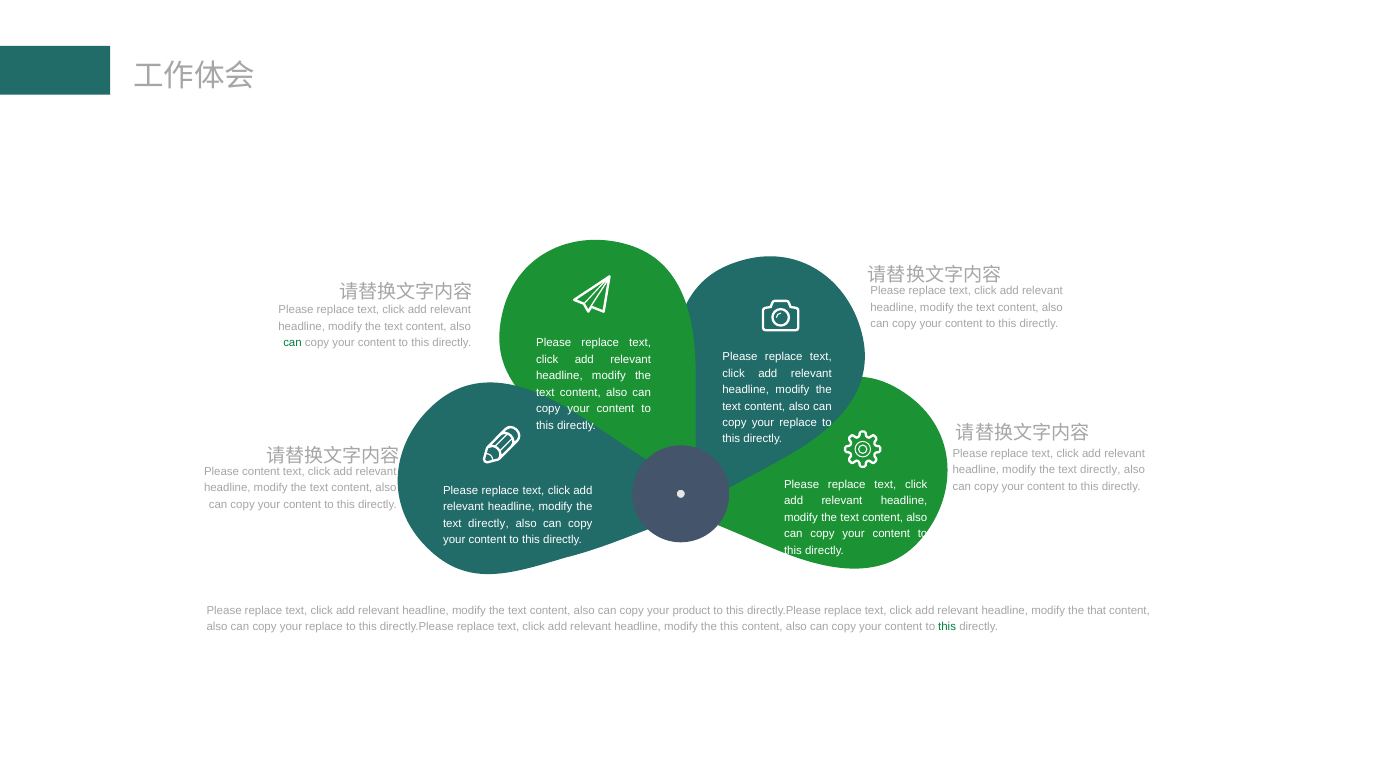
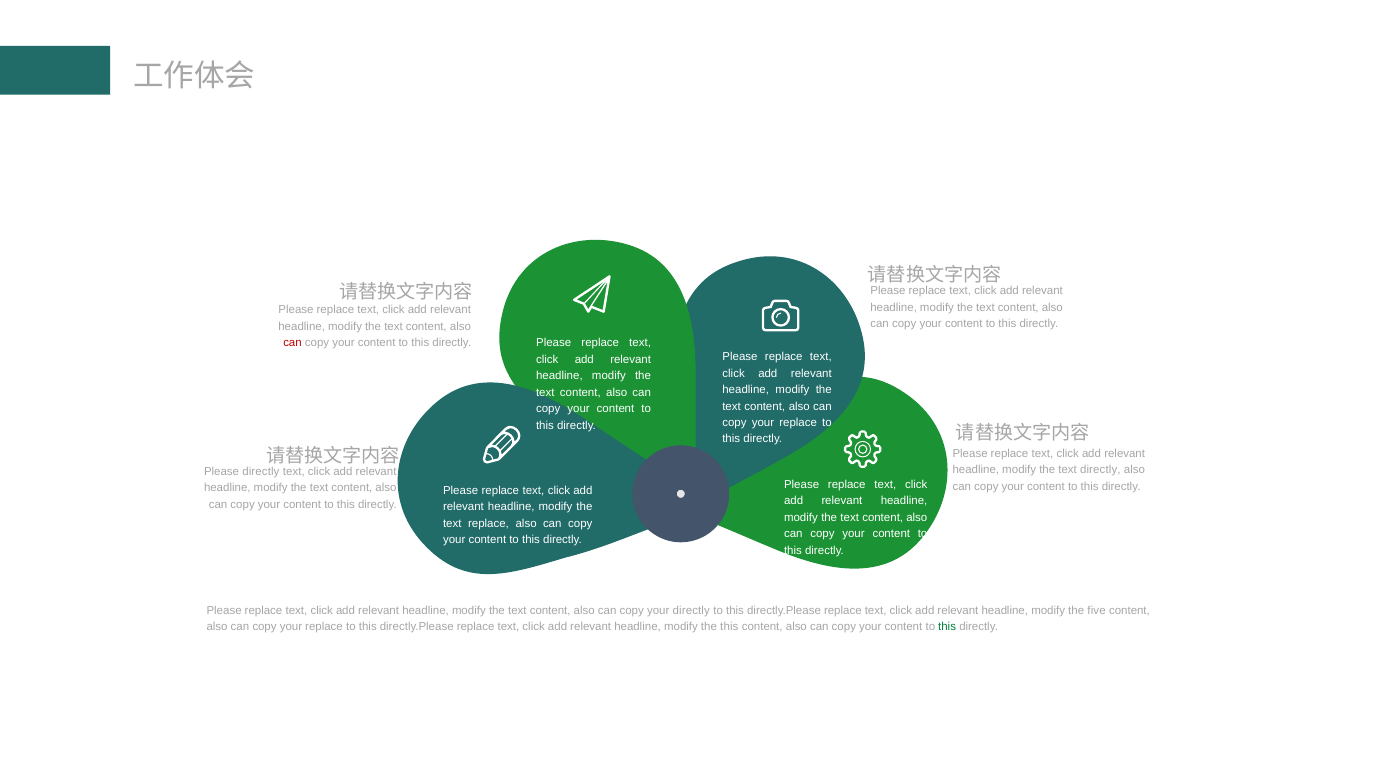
can at (293, 343) colour: green -> red
Please content: content -> directly
directly at (488, 523): directly -> replace
your product: product -> directly
that: that -> five
